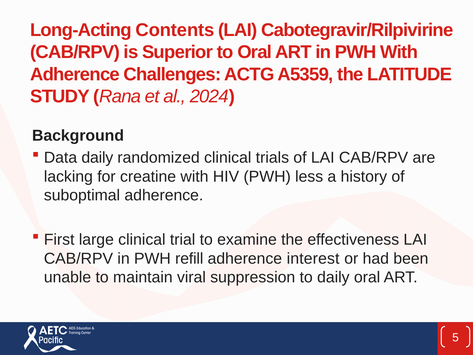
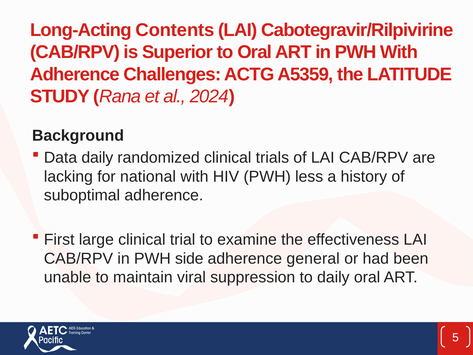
creatine: creatine -> national
refill: refill -> side
interest: interest -> general
